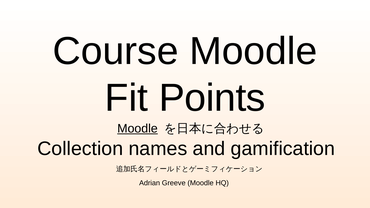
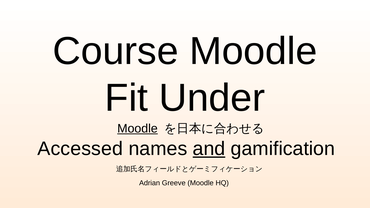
Points: Points -> Under
Collection: Collection -> Accessed
and underline: none -> present
